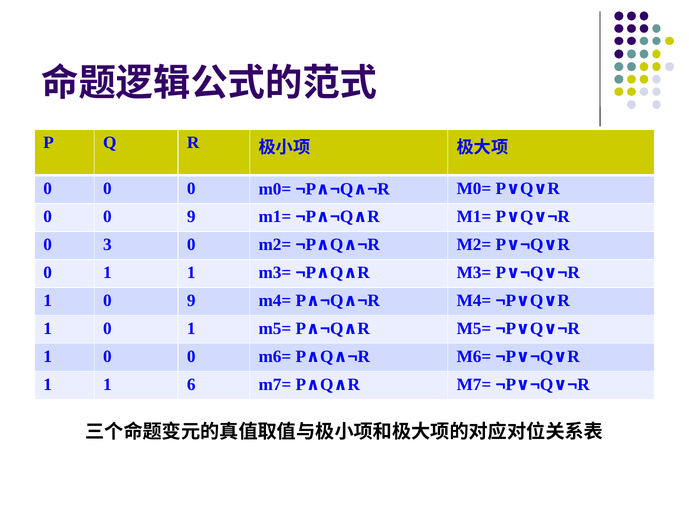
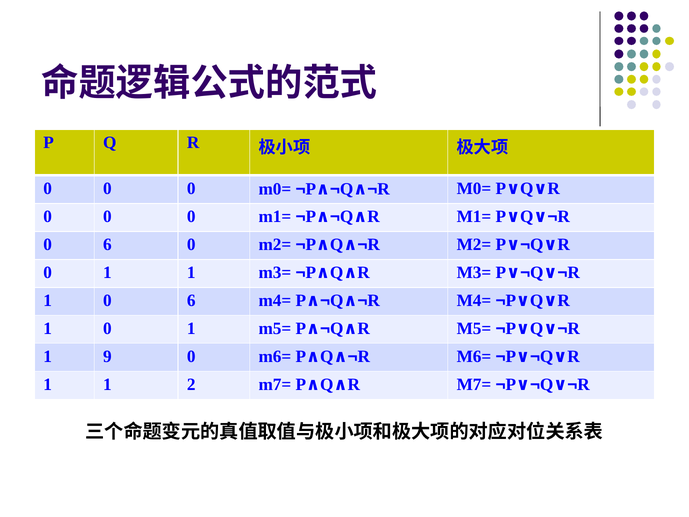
9 at (191, 216): 9 -> 0
3 at (107, 244): 3 -> 6
1 0 9: 9 -> 6
0 at (107, 356): 0 -> 9
6: 6 -> 2
